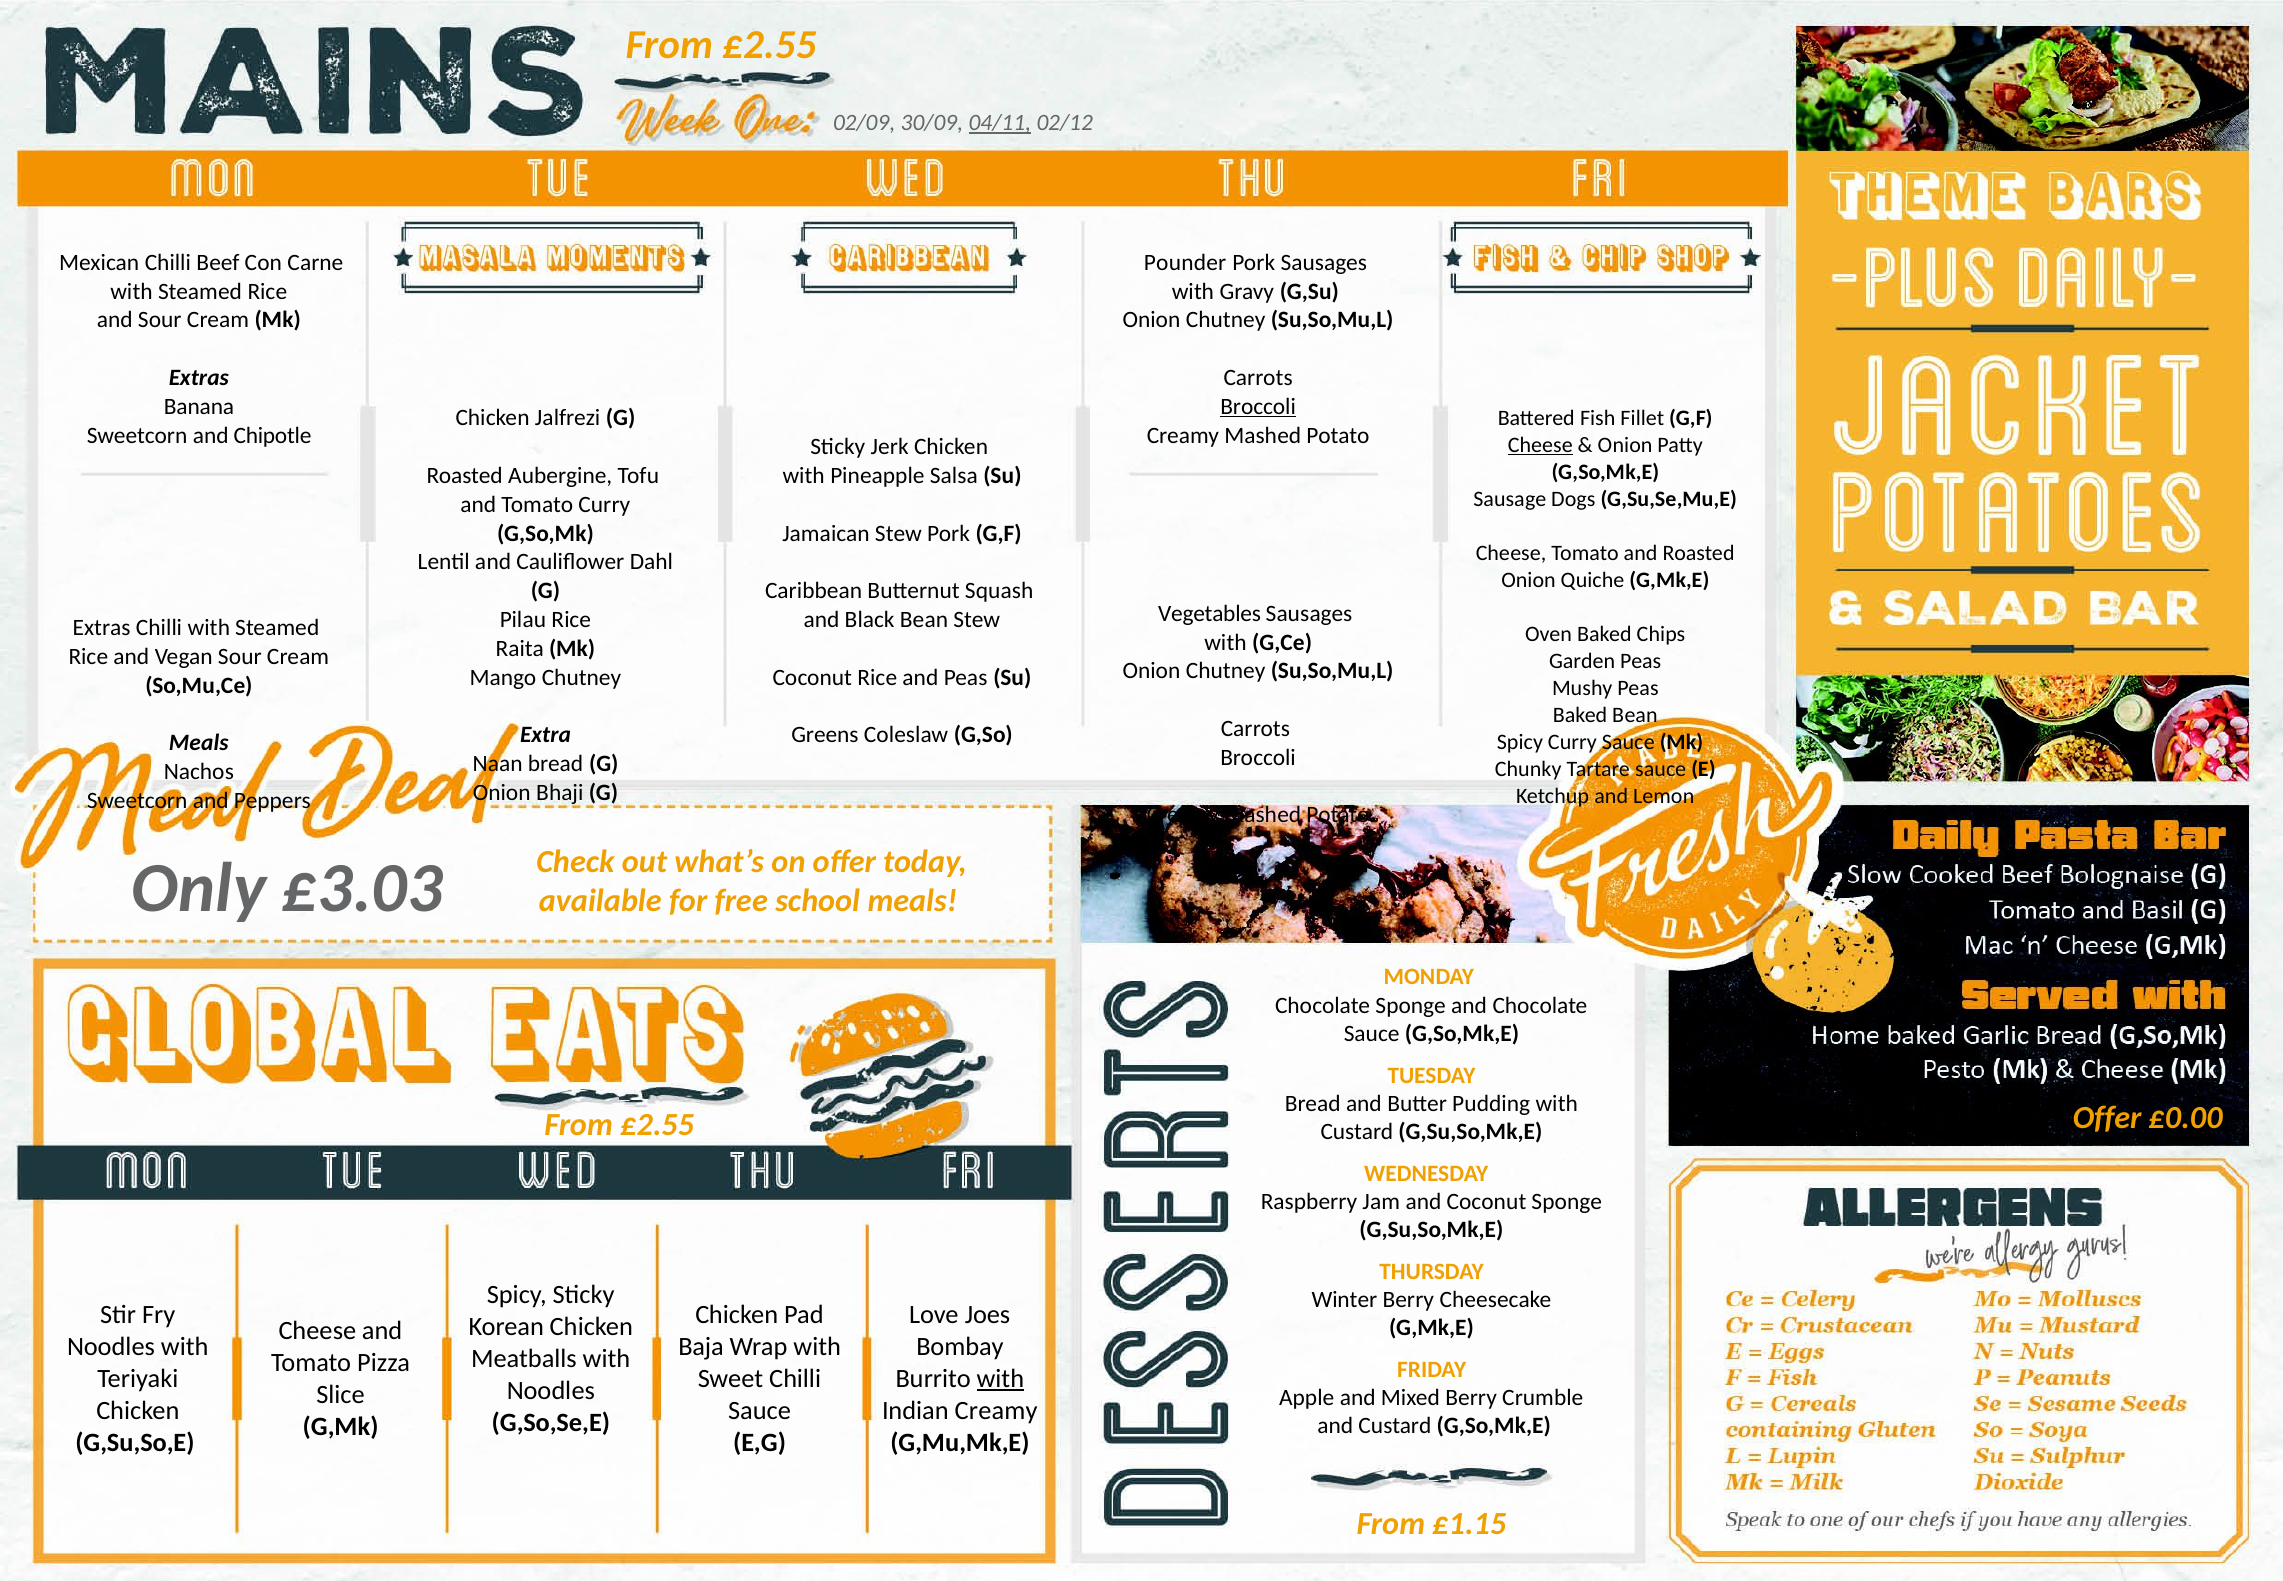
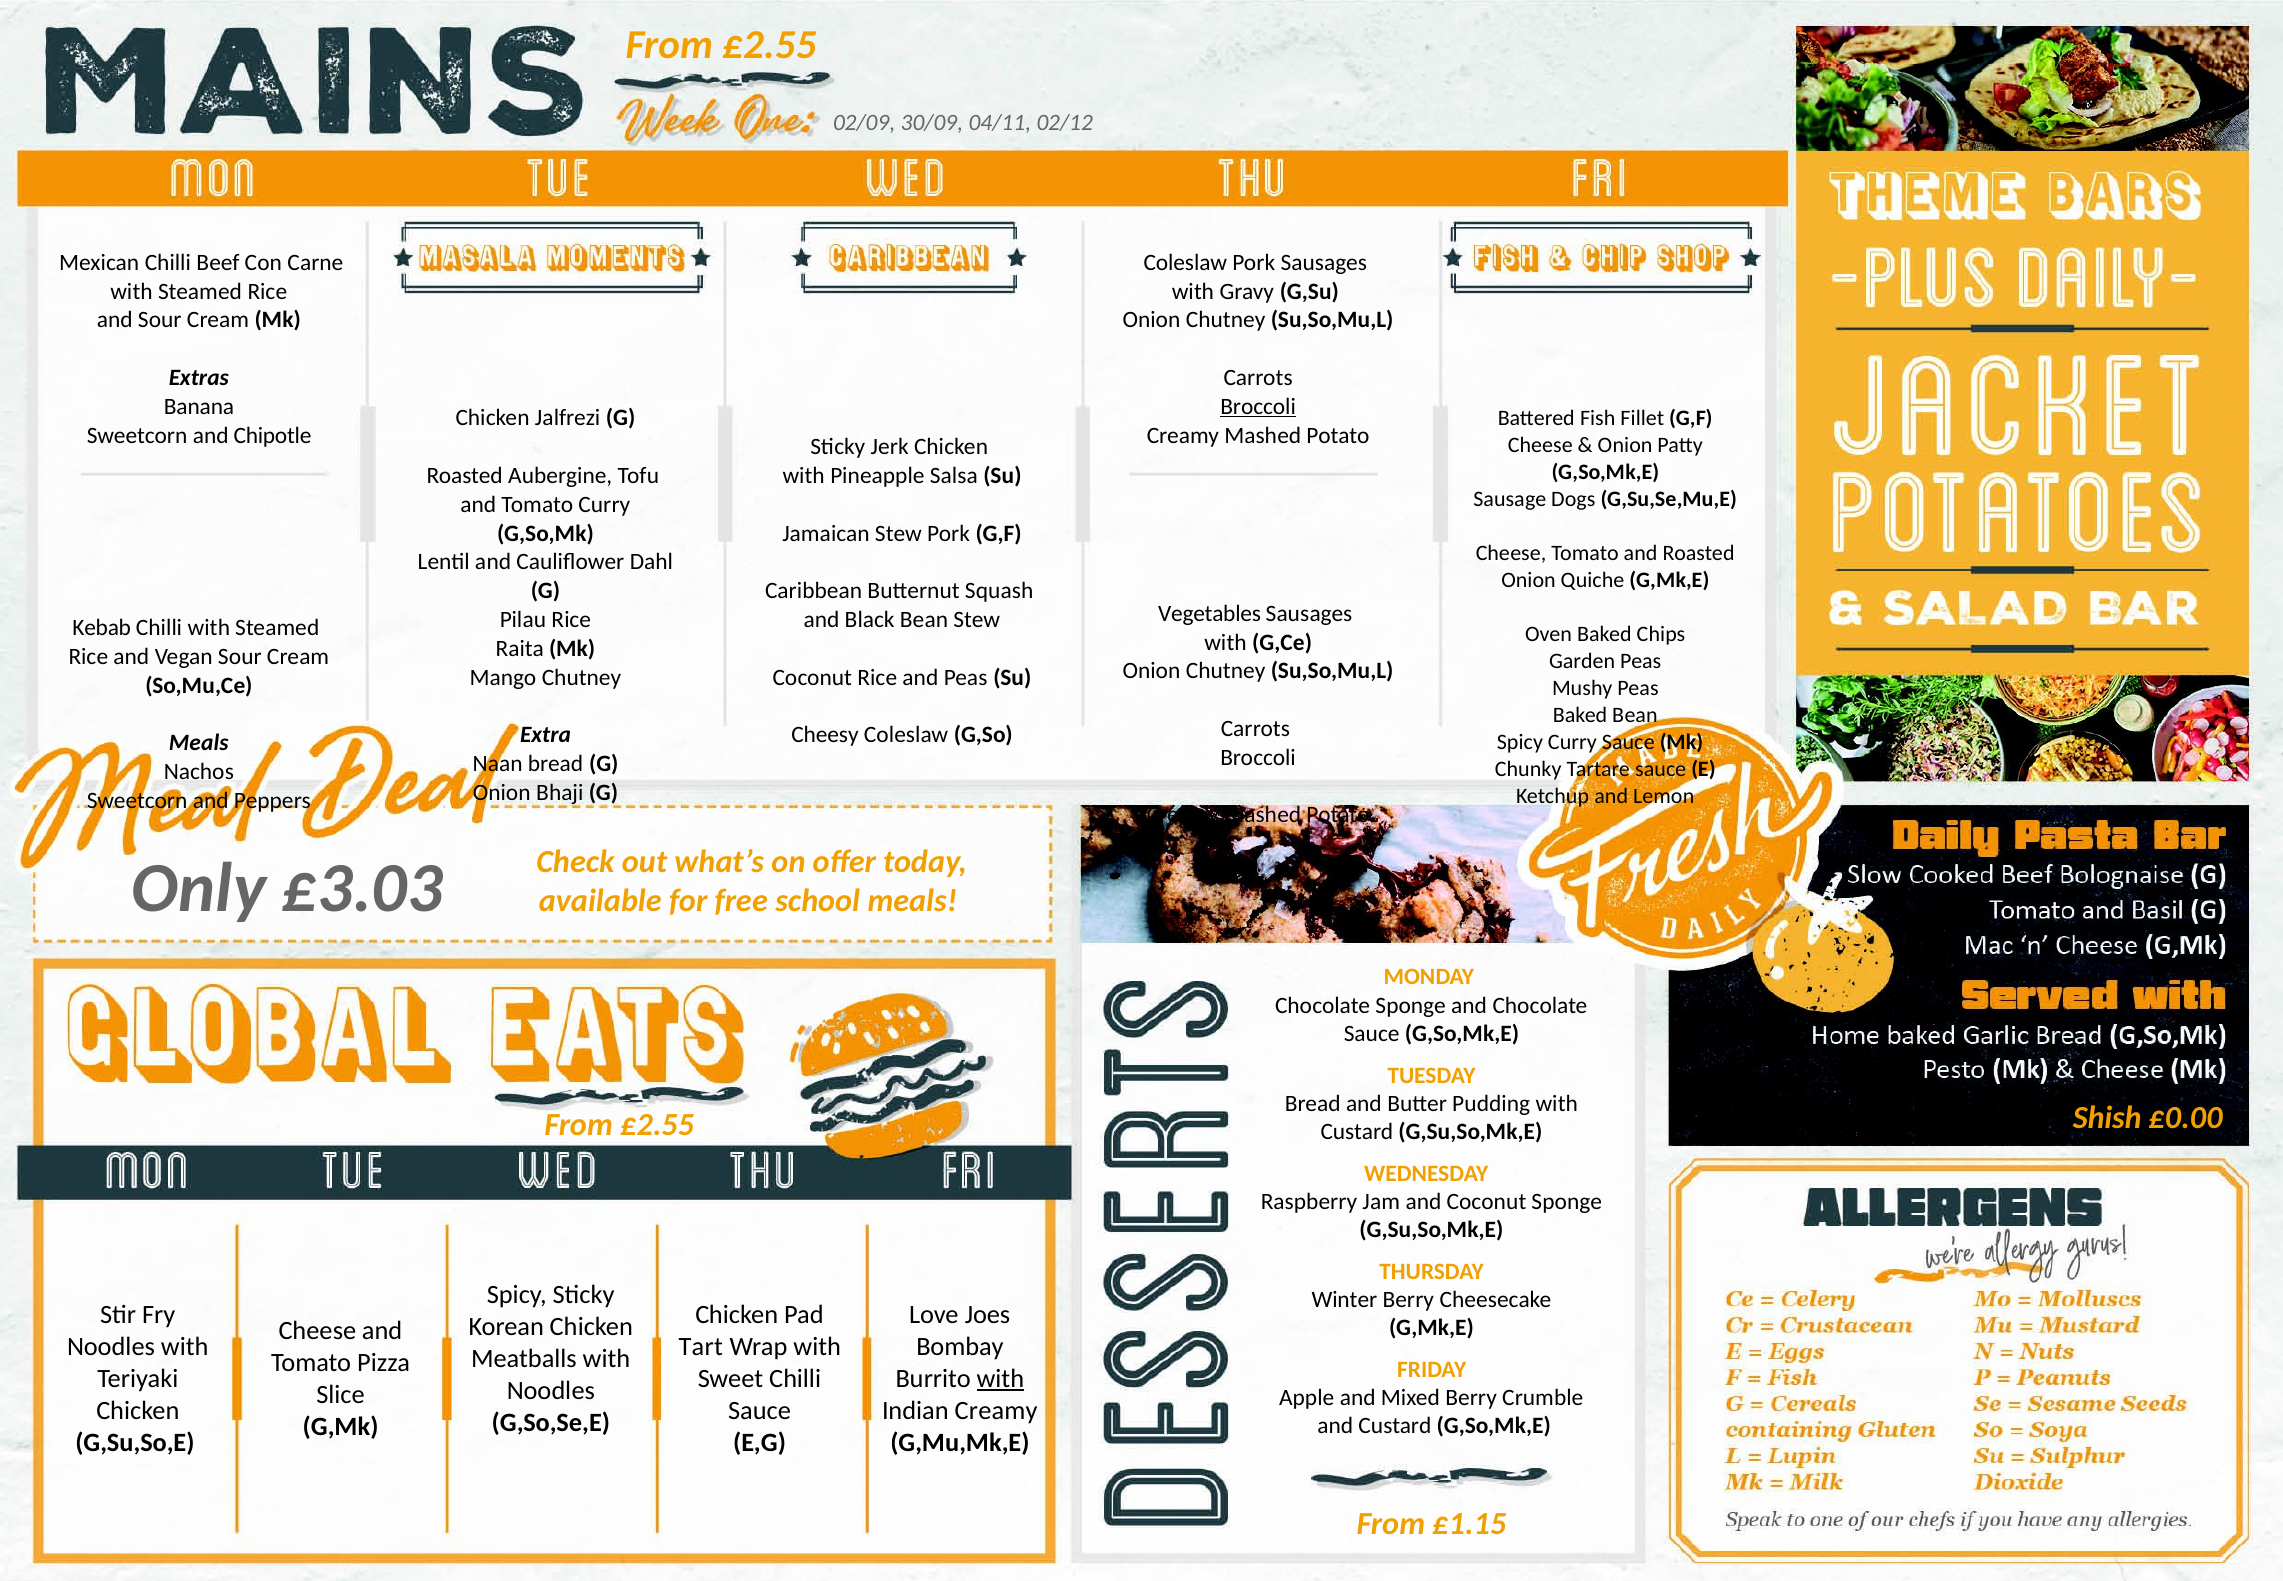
04/11 underline: present -> none
Pounder at (1185, 262): Pounder -> Coleslaw
Cheese at (1540, 445) underline: present -> none
Extras at (102, 628): Extras -> Kebab
Greens: Greens -> Cheesy
Offer at (2107, 1117): Offer -> Shish
Baja: Baja -> Tart
